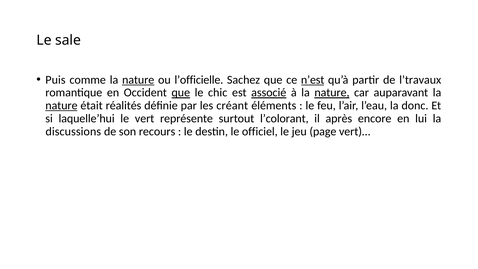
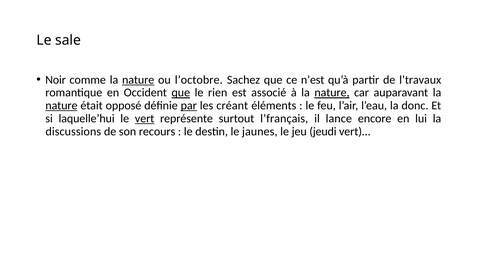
Puis: Puis -> Noir
l’officielle: l’officielle -> l’octobre
n’est underline: present -> none
chic: chic -> rien
associé underline: present -> none
réalités: réalités -> opposé
par underline: none -> present
vert underline: none -> present
l’colorant: l’colorant -> l’français
après: après -> lance
officiel: officiel -> jaunes
page: page -> jeudi
